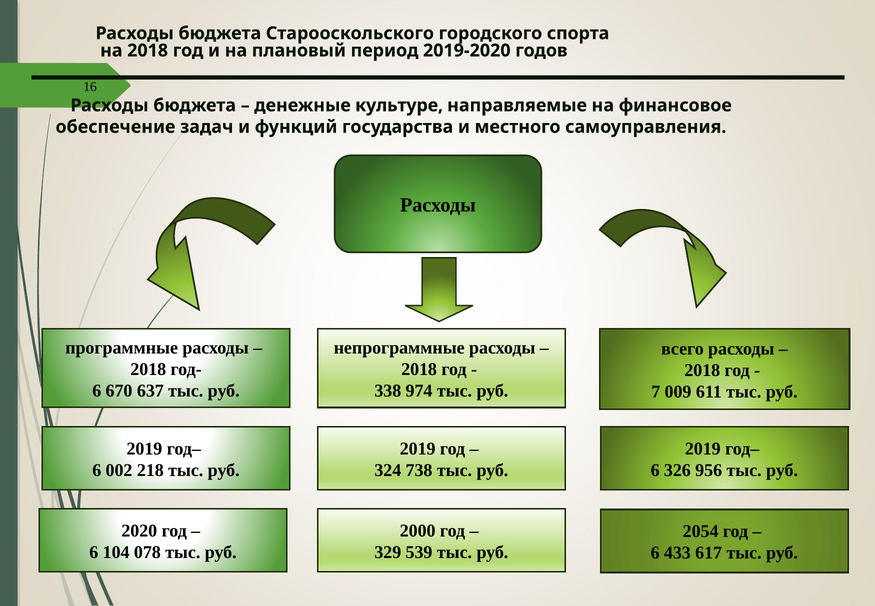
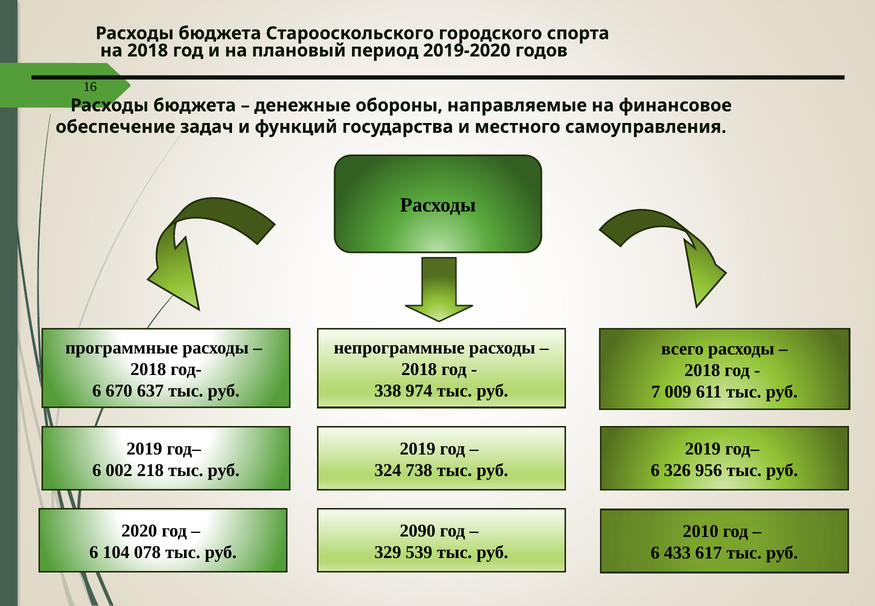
культуре: культуре -> обороны
2000: 2000 -> 2090
2054: 2054 -> 2010
